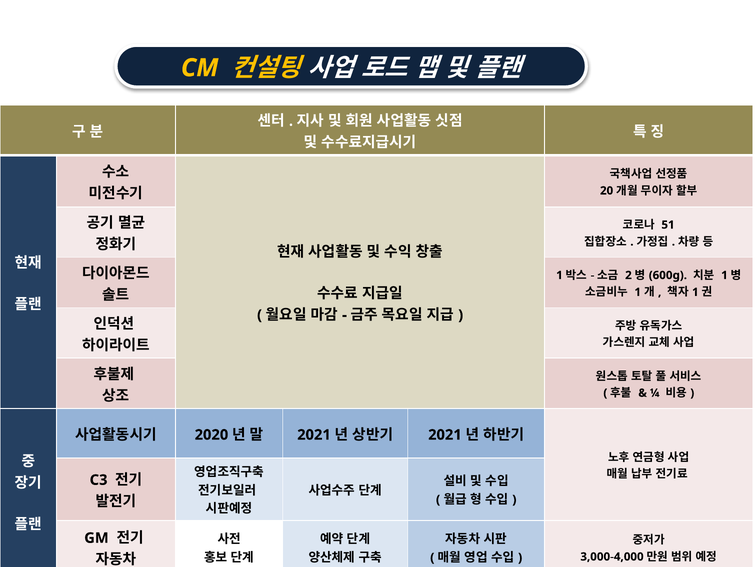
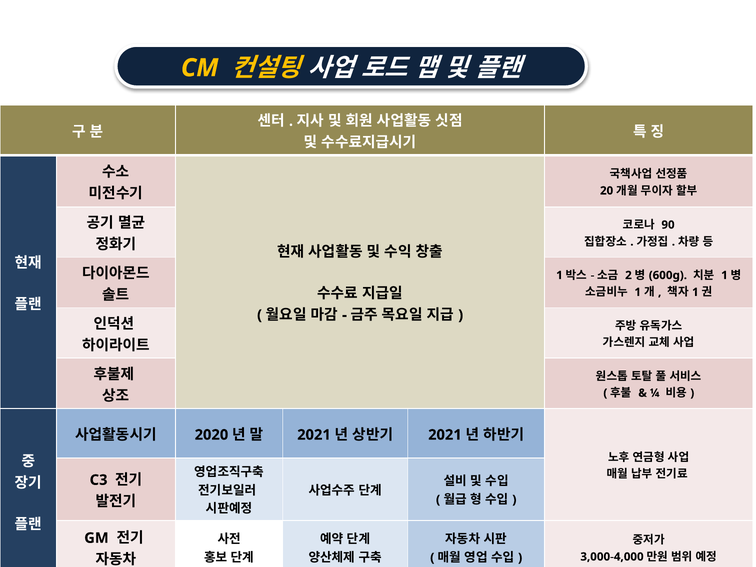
51: 51 -> 90
